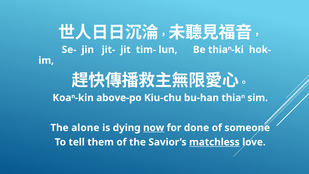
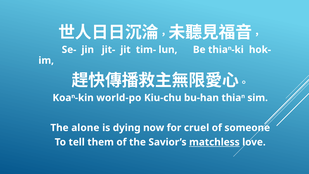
above-po: above-po -> world-po
now underline: present -> none
done: done -> cruel
